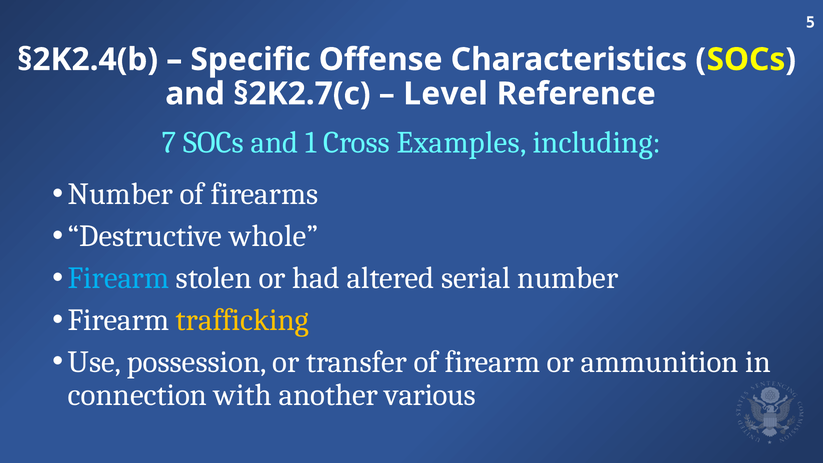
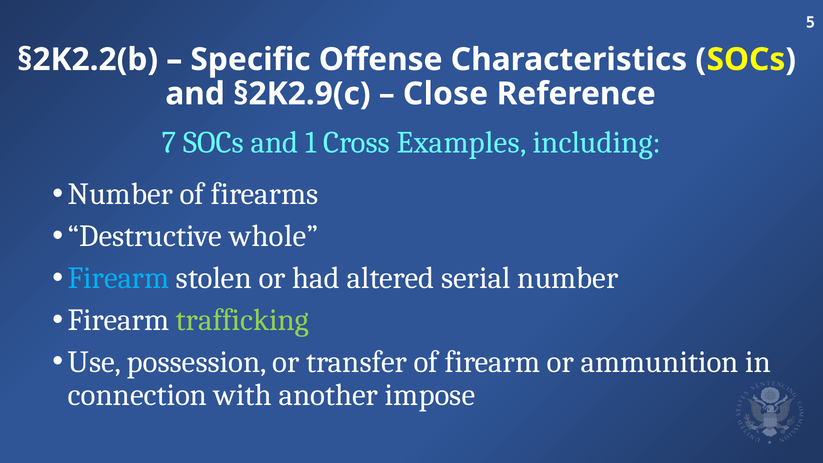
§2K2.4(b: §2K2.4(b -> §2K2.2(b
§2K2.7(c: §2K2.7(c -> §2K2.9(c
Level: Level -> Close
trafficking colour: yellow -> light green
various: various -> impose
